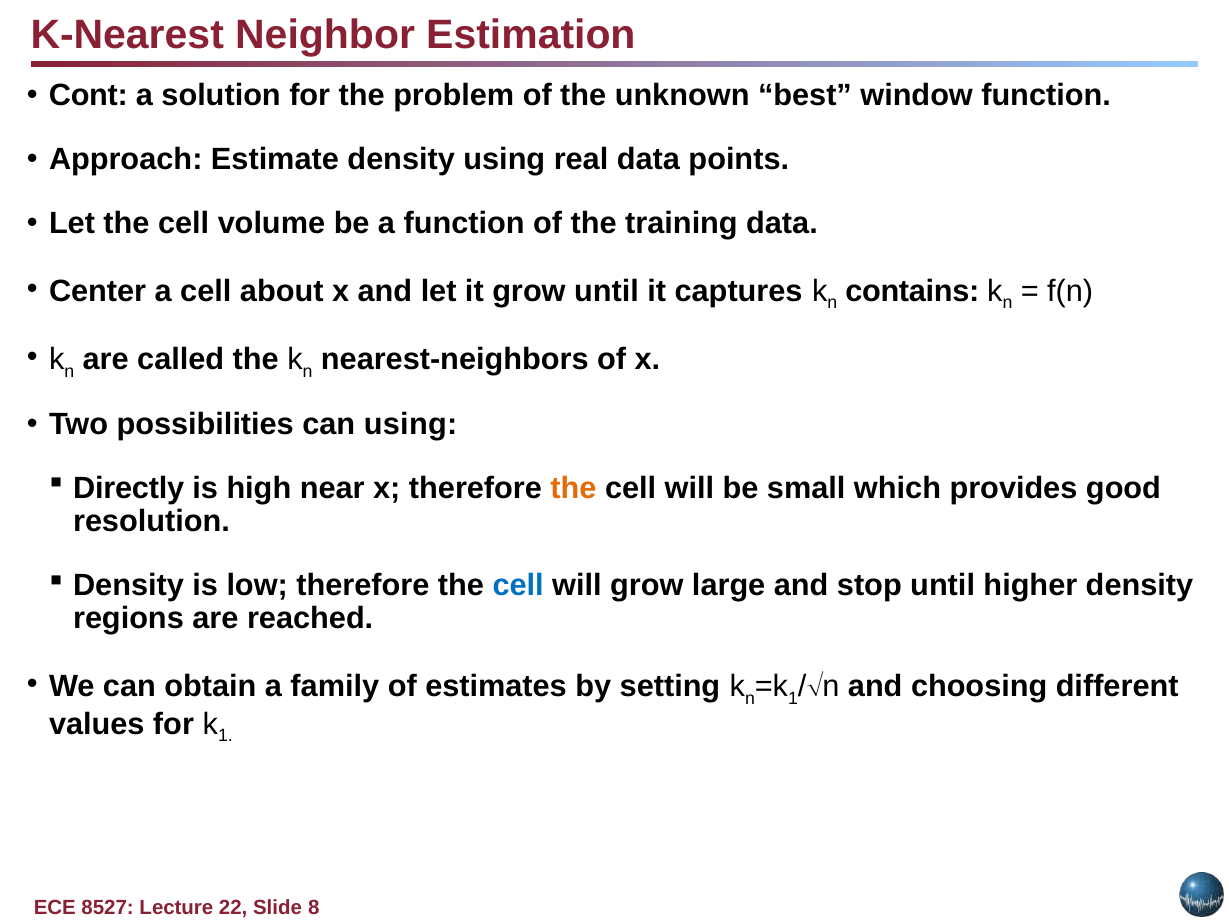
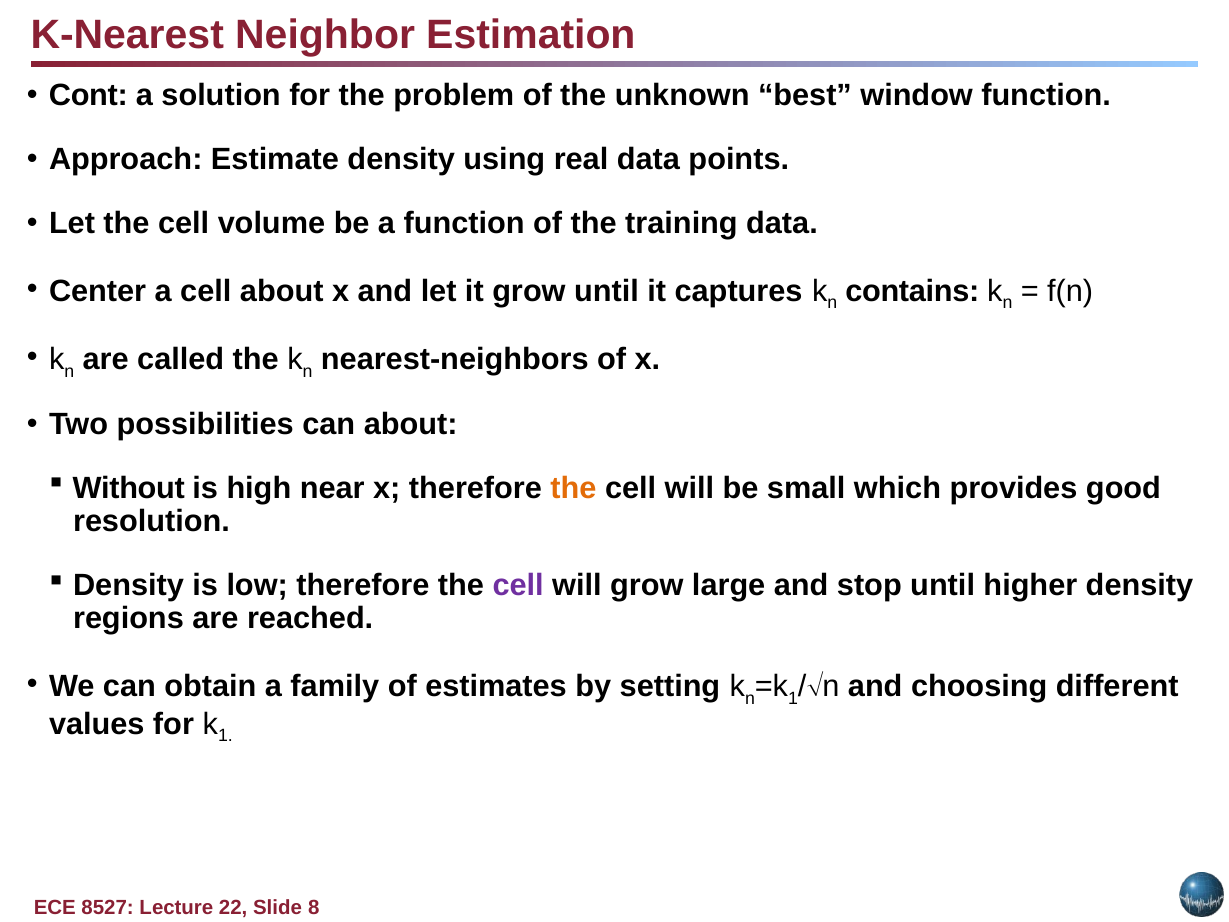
can using: using -> about
Directly: Directly -> Without
cell at (518, 585) colour: blue -> purple
